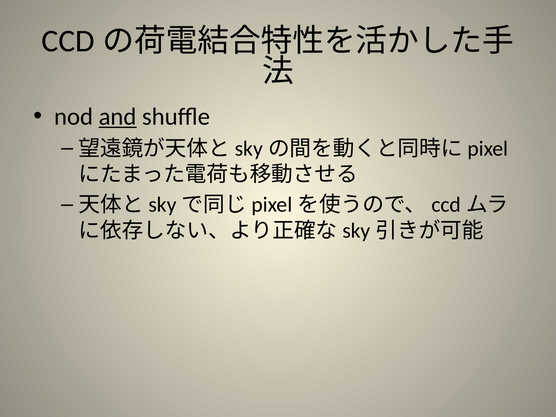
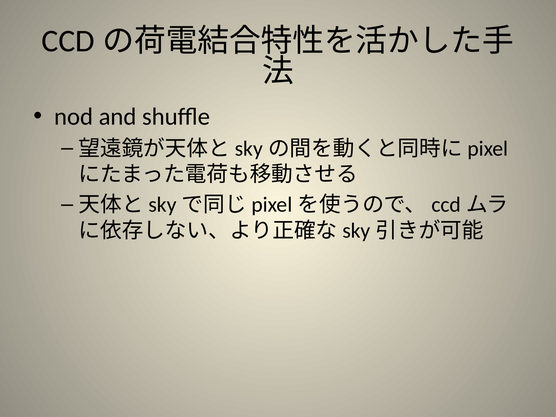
and underline: present -> none
